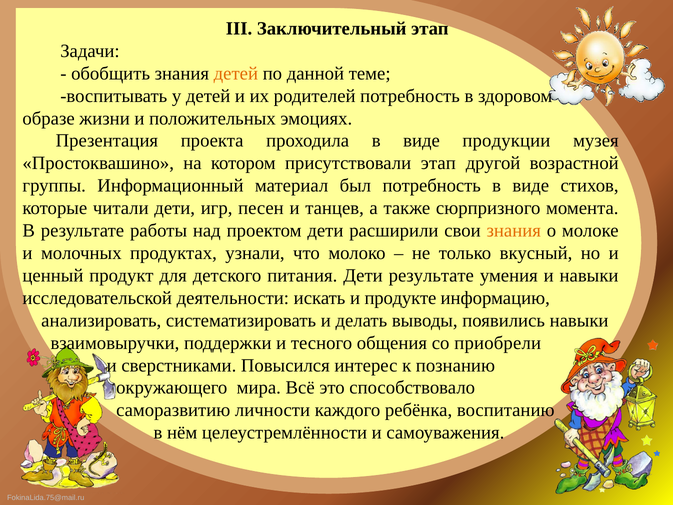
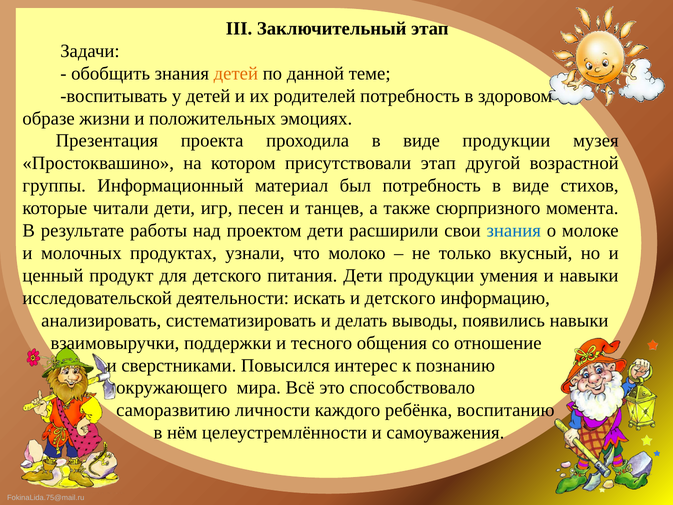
знания at (514, 231) colour: orange -> blue
Дети результате: результате -> продукции
и продукте: продукте -> детского
приобрели: приобрели -> отношение
